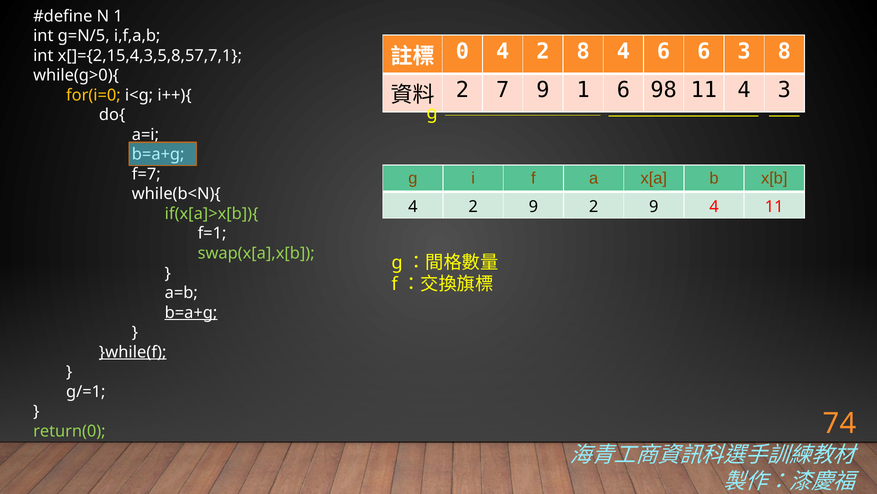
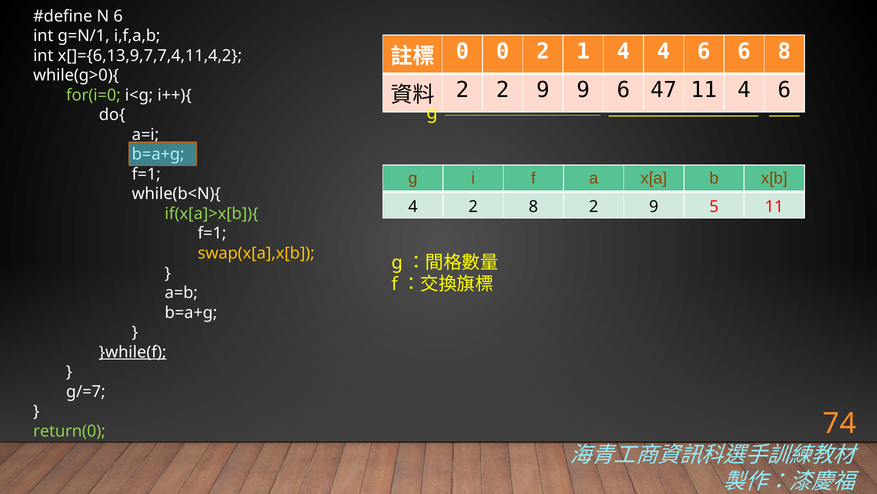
N 1: 1 -> 6
g=N/5: g=N/5 -> g=N/1
0 4: 4 -> 0
2 8: 8 -> 1
4 6: 6 -> 4
6 3: 3 -> 6
x[]={2,15,4,3,5,8,57,7,1: x[]={2,15,4,3,5,8,57,7,1 -> x[]={6,13,9,7,7,4,11,4,2
2 7: 7 -> 2
9 1: 1 -> 9
98: 98 -> 47
11 4 3: 3 -> 6
for(i=0 colour: yellow -> light green
f=7 at (146, 174): f=7 -> f=1
4 2 9: 9 -> 8
9 4: 4 -> 5
swap(x[a],x[b colour: light green -> yellow
b=a+g at (191, 312) underline: present -> none
g/=1: g/=1 -> g/=7
